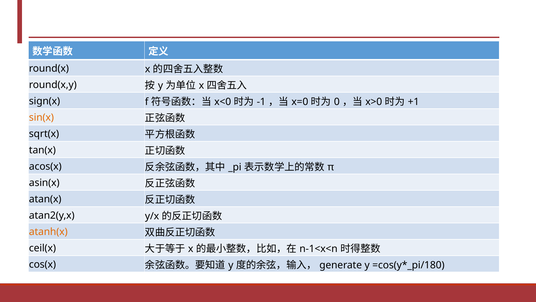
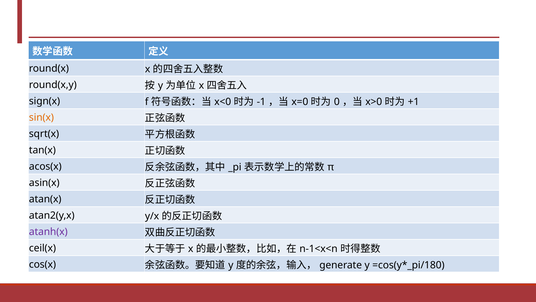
atanh(x colour: orange -> purple
